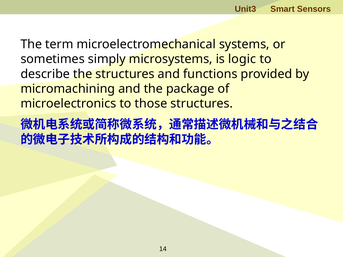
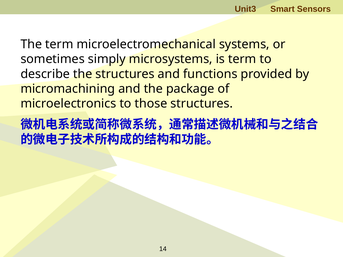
is logic: logic -> term
